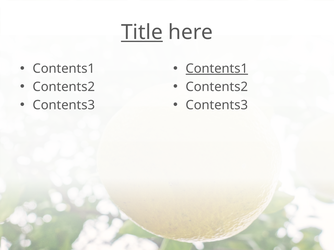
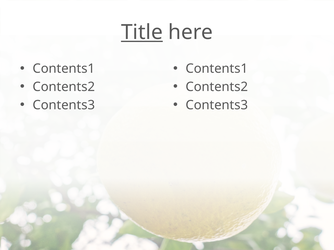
Contents1 at (217, 69) underline: present -> none
